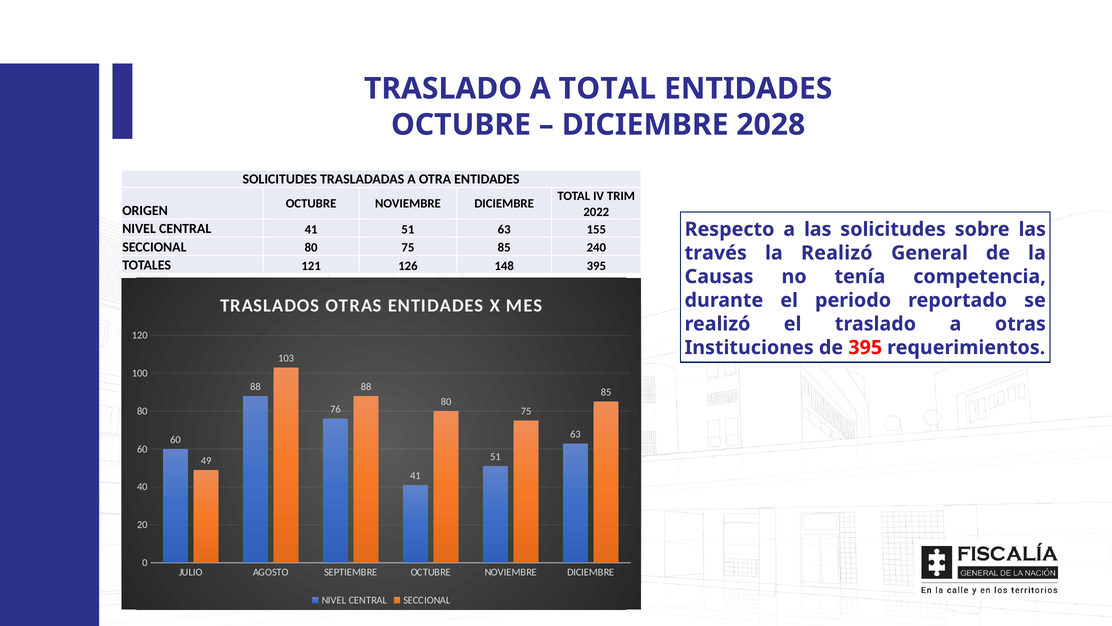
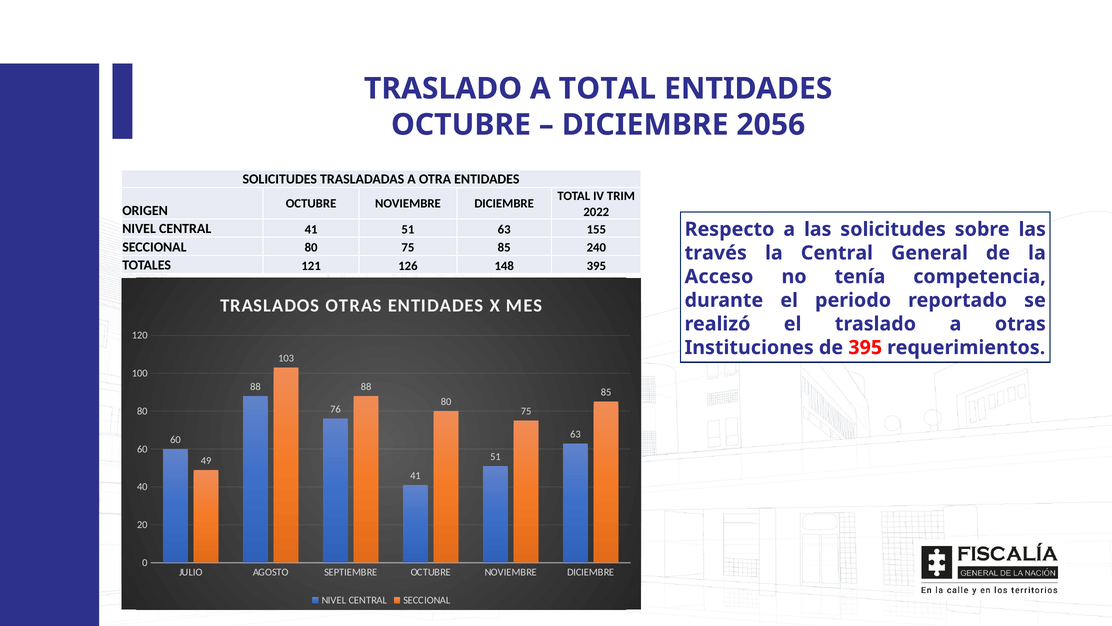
2028: 2028 -> 2056
la Realizó: Realizó -> Central
Causas: Causas -> Acceso
